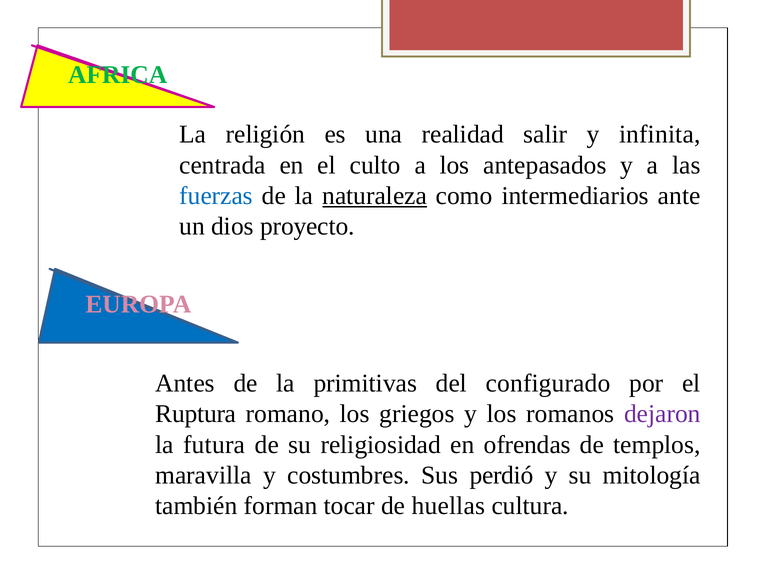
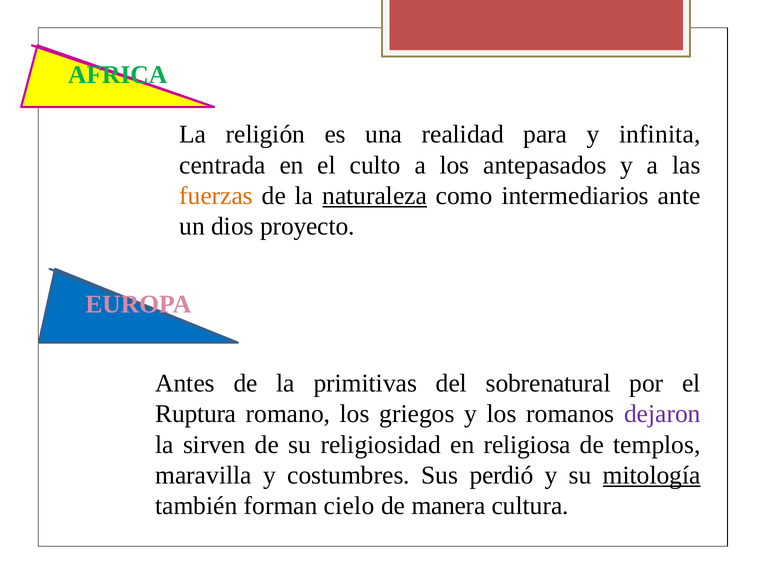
salir: salir -> para
fuerzas colour: blue -> orange
configurado: configurado -> sobrenatural
futura: futura -> sirven
ofrendas: ofrendas -> religiosa
mitología underline: none -> present
tocar: tocar -> cielo
huellas: huellas -> manera
